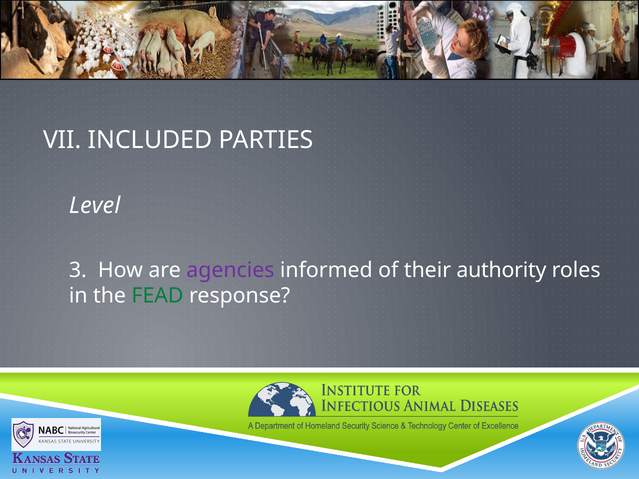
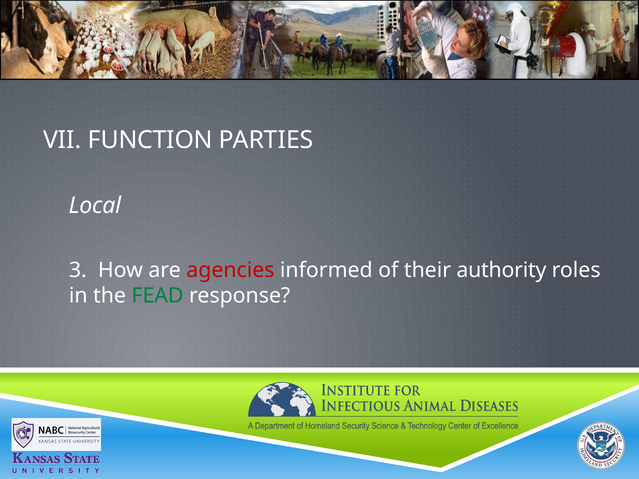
INCLUDED: INCLUDED -> FUNCTION
Level: Level -> Local
agencies colour: purple -> red
